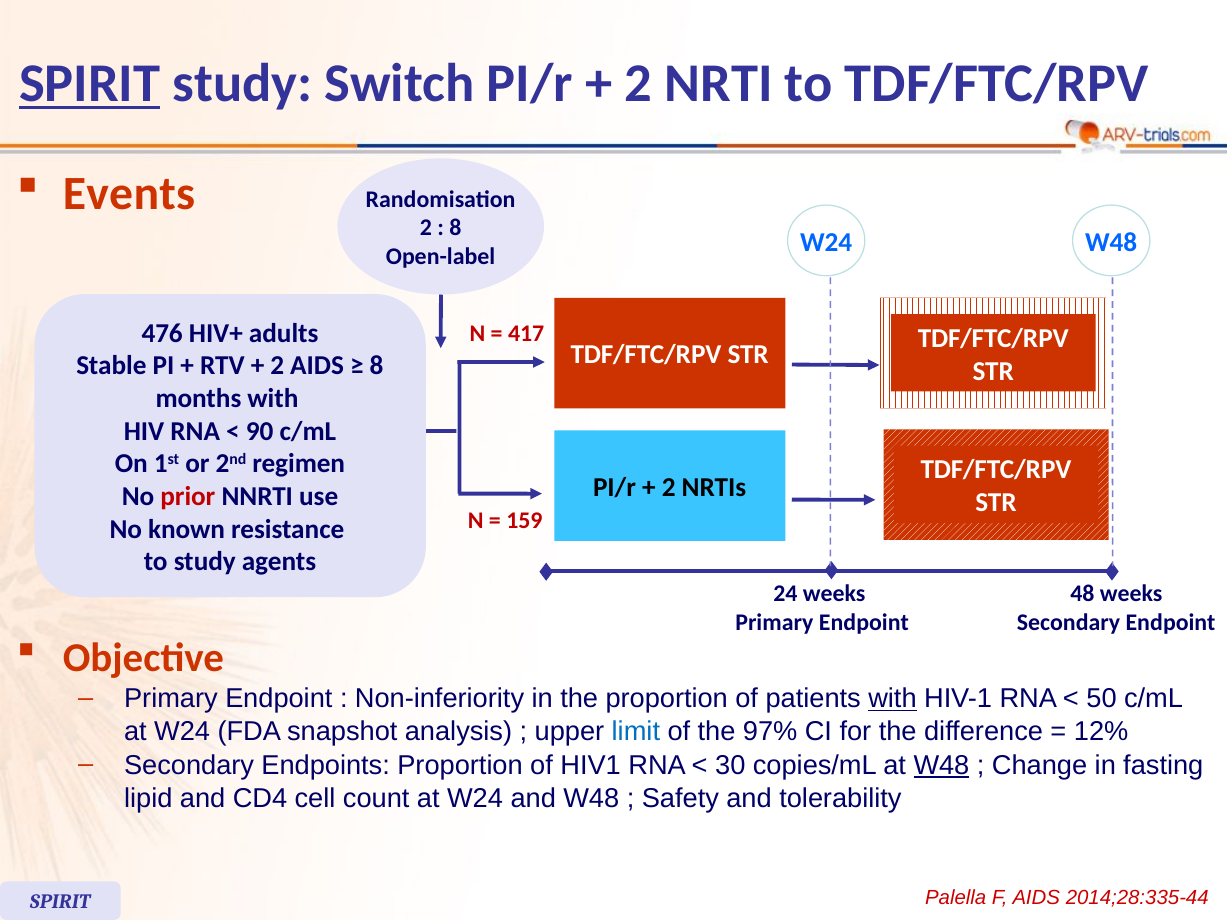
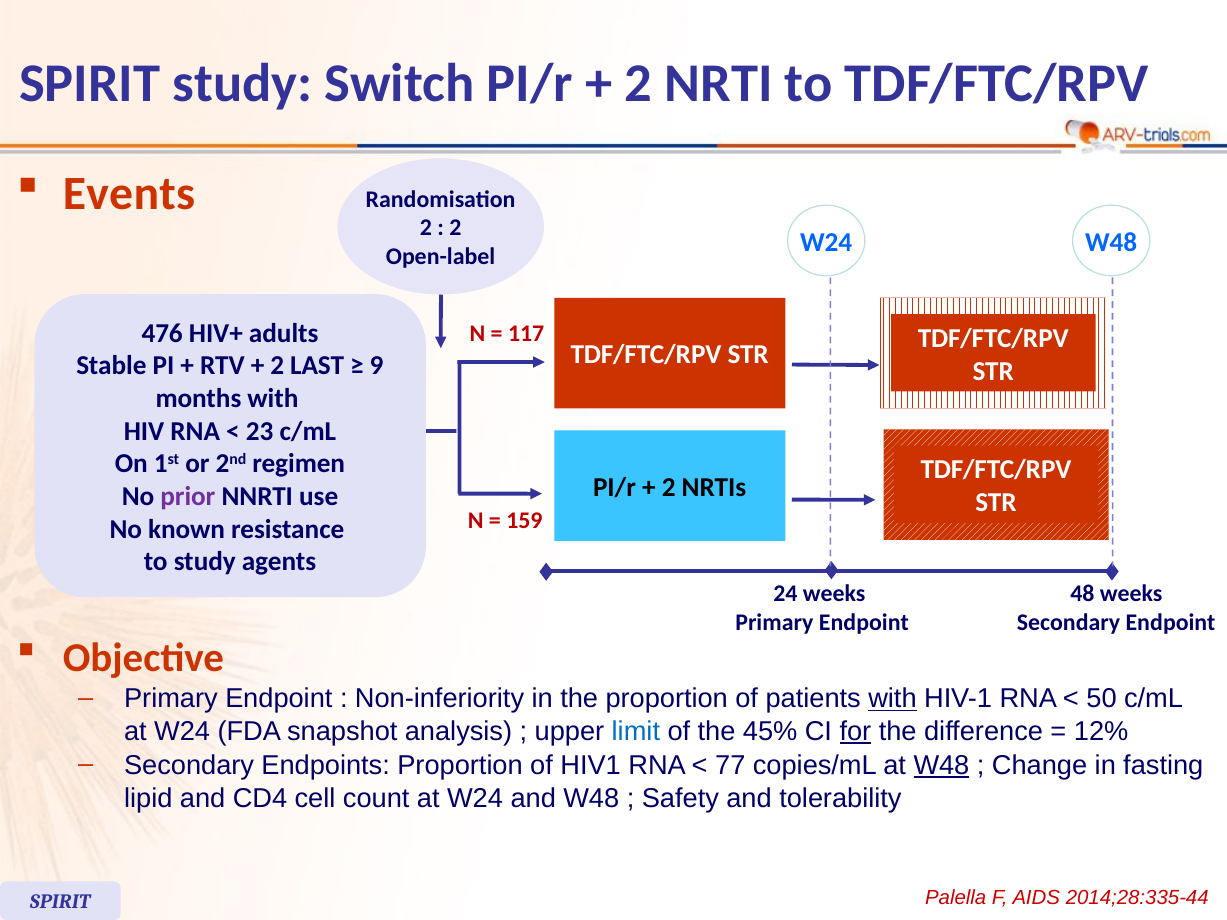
SPIRIT at (90, 84) underline: present -> none
8 at (455, 228): 8 -> 2
417: 417 -> 117
2 AIDS: AIDS -> LAST
8 at (377, 366): 8 -> 9
90: 90 -> 23
prior colour: red -> purple
97%: 97% -> 45%
for underline: none -> present
30: 30 -> 77
